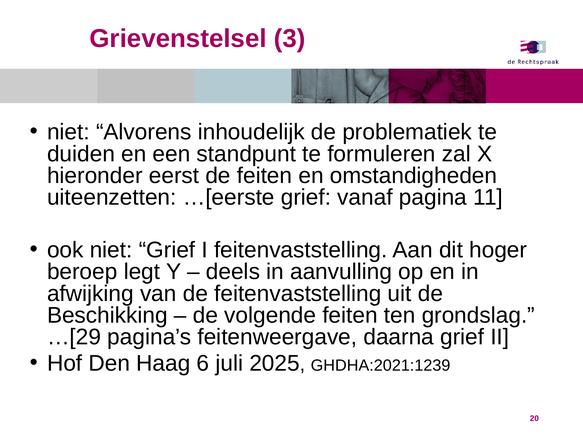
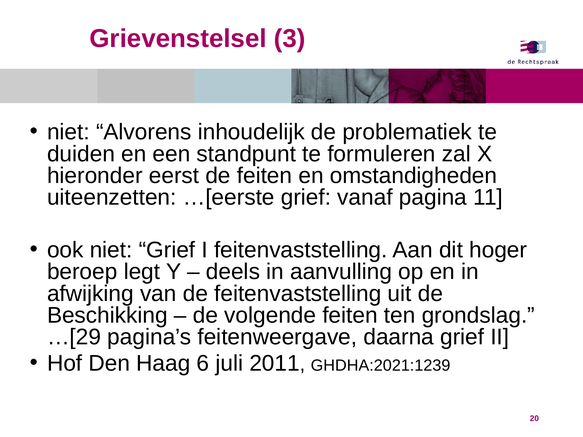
2025: 2025 -> 2011
